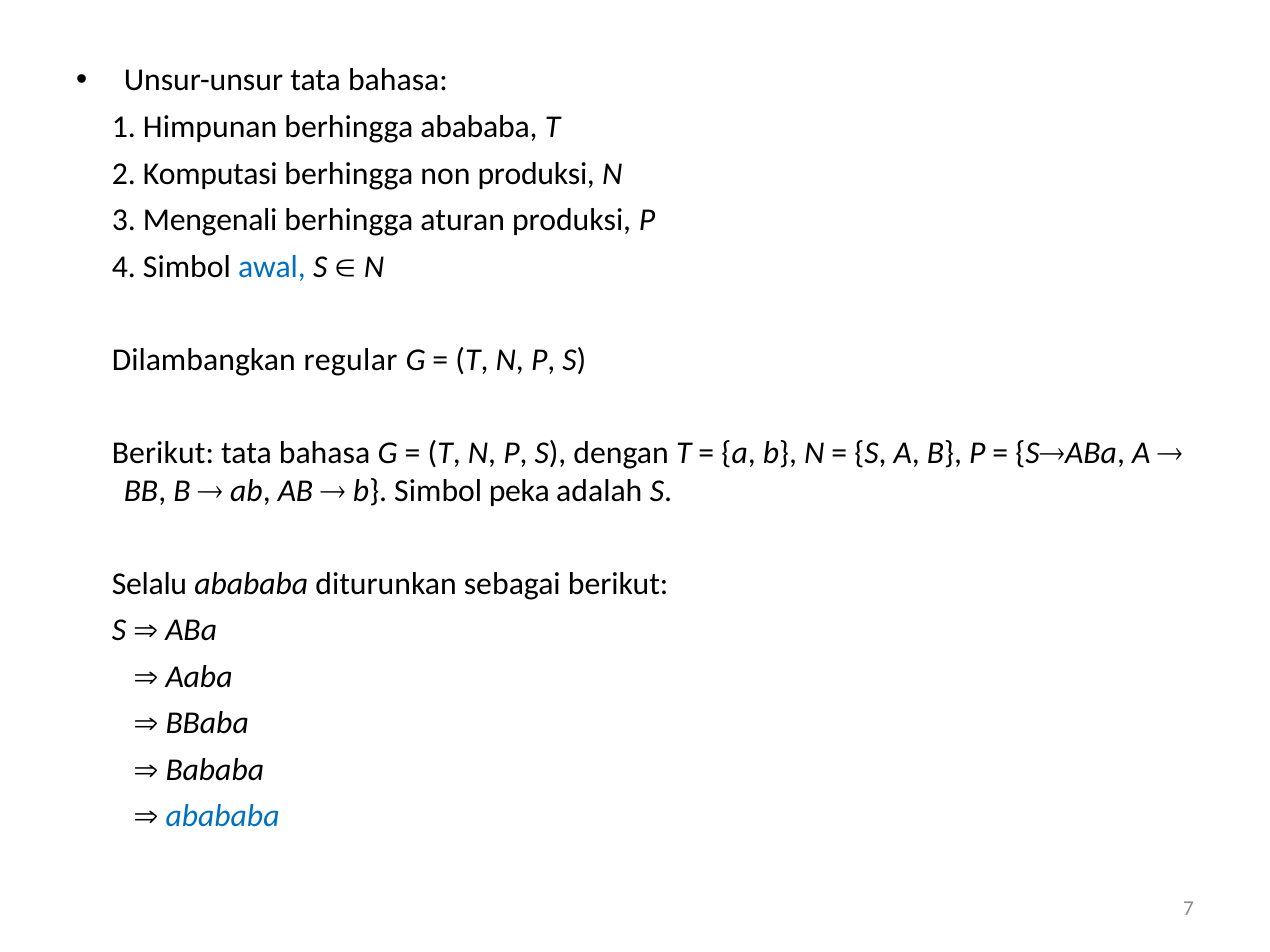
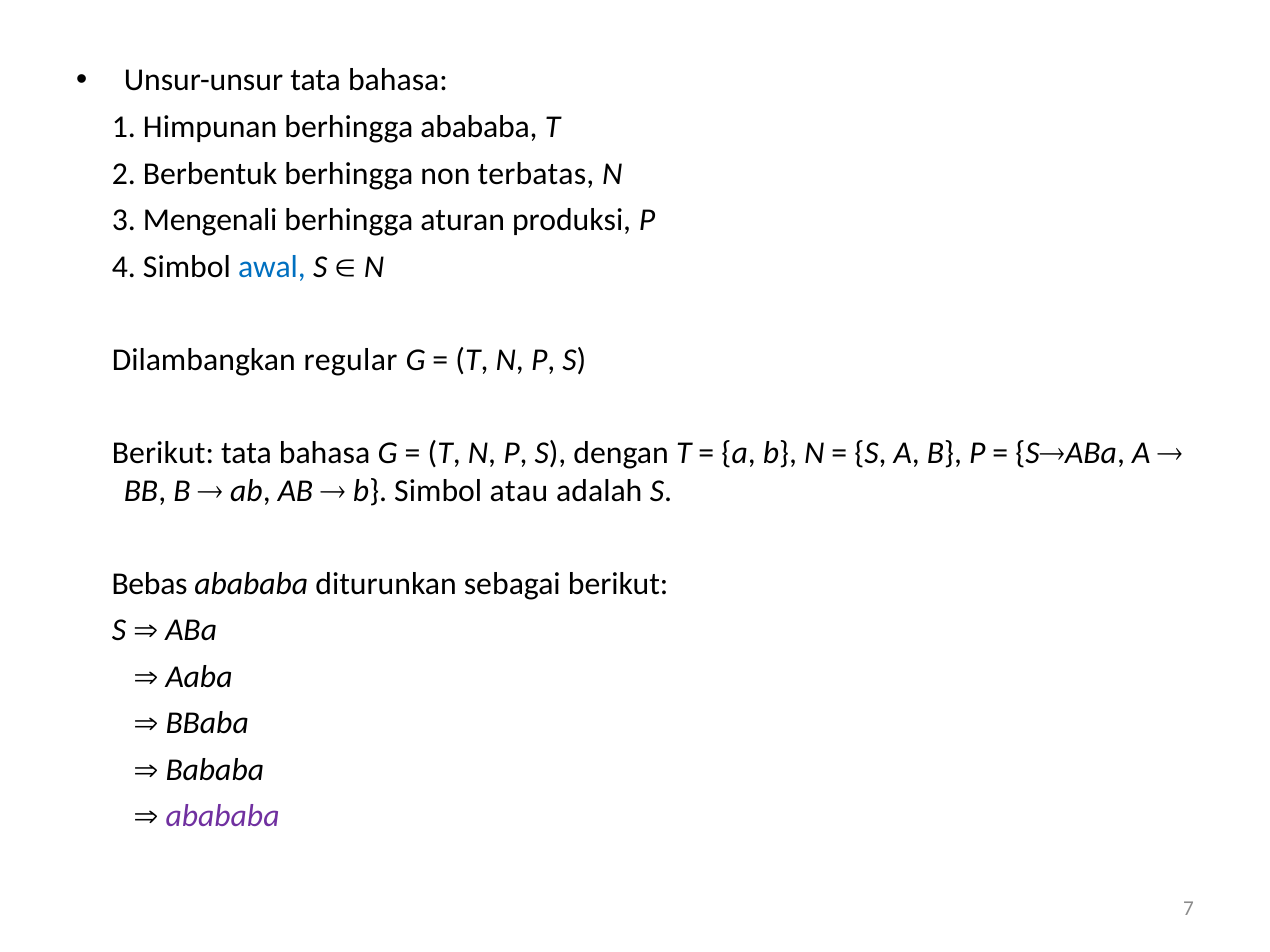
Komputasi: Komputasi -> Berbentuk
non produksi: produksi -> terbatas
peka: peka -> atau
Selalu: Selalu -> Bebas
abababa at (223, 817) colour: blue -> purple
